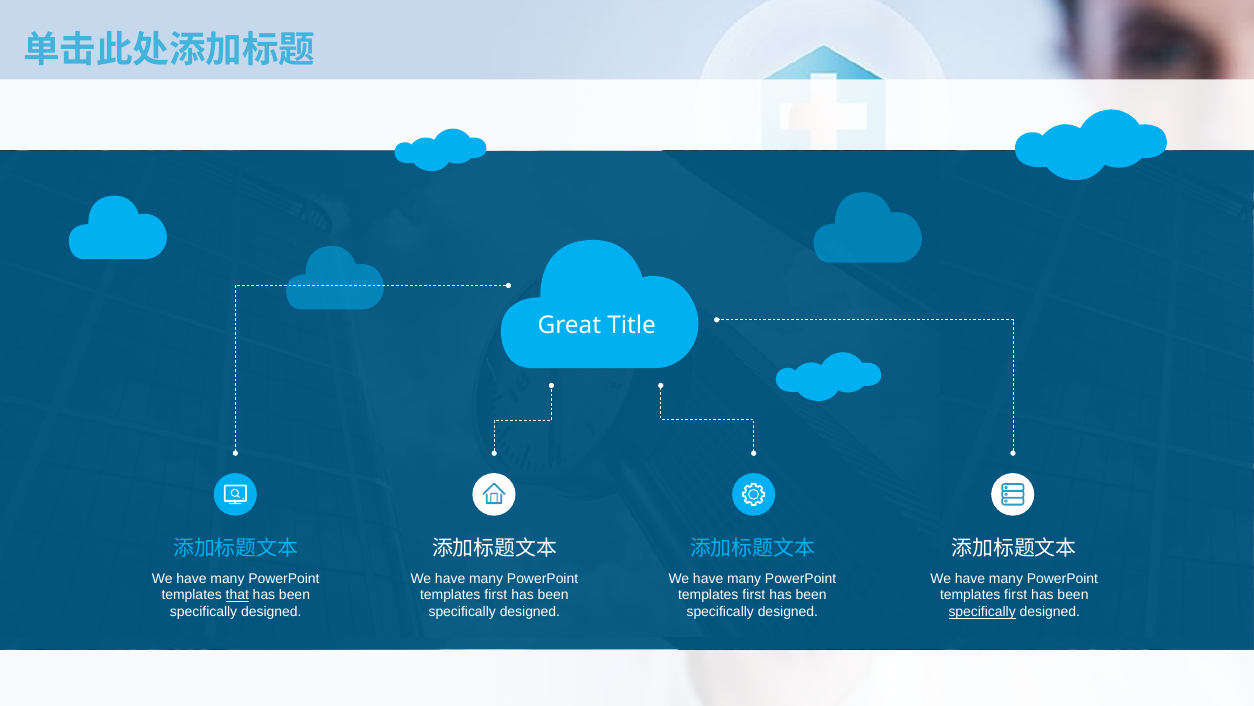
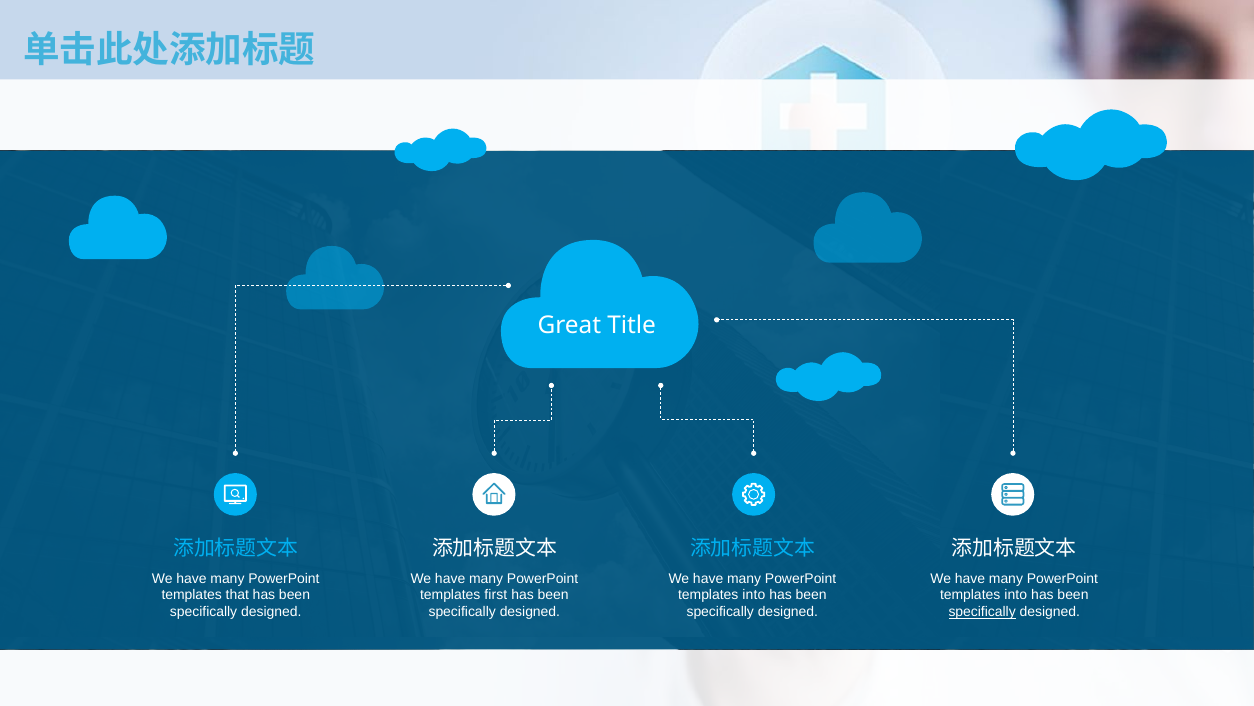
that underline: present -> none
first at (754, 595): first -> into
first at (1016, 595): first -> into
